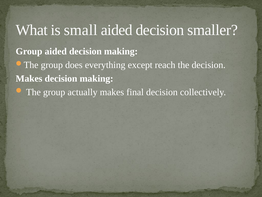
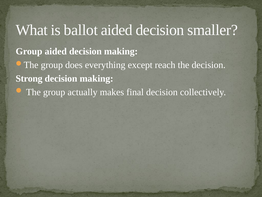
small: small -> ballot
Makes at (29, 78): Makes -> Strong
